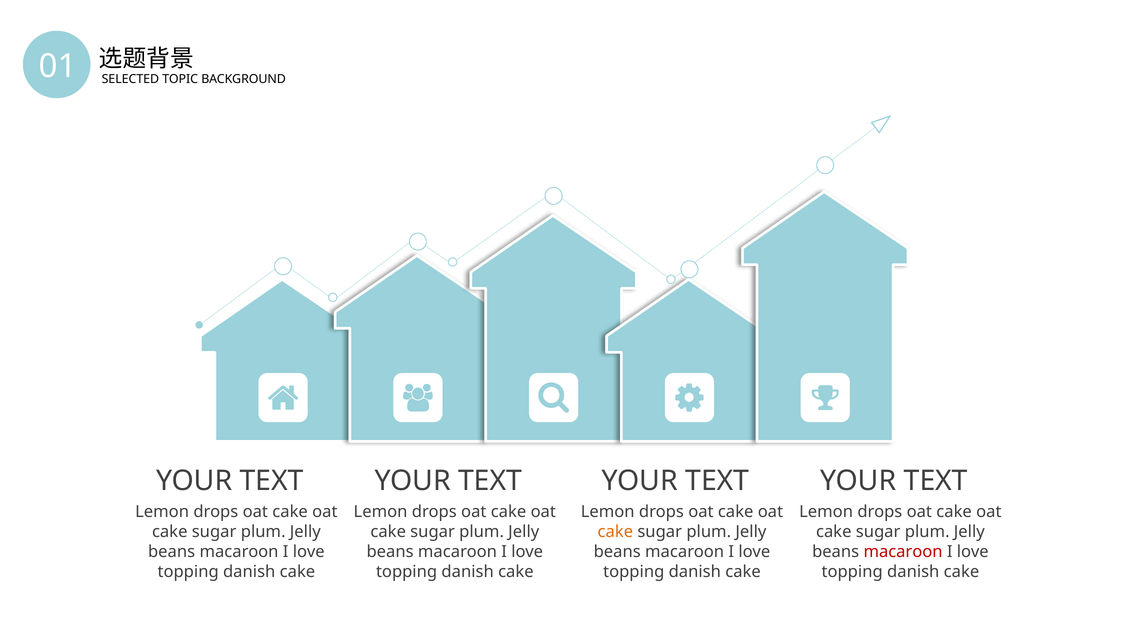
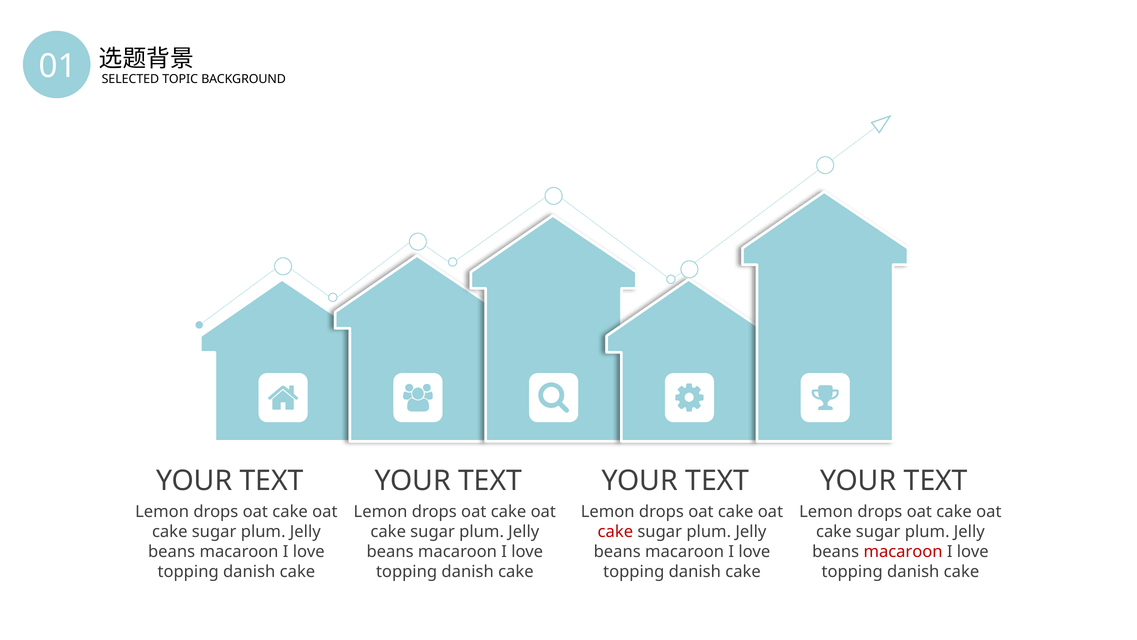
cake at (615, 531) colour: orange -> red
